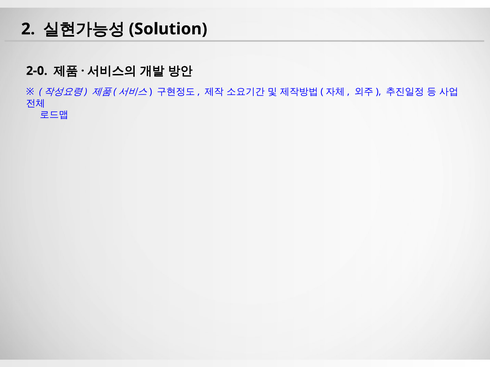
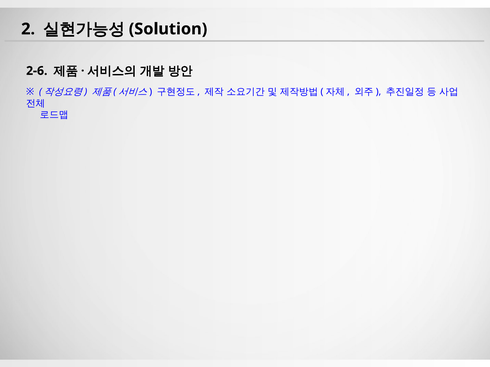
2-0: 2-0 -> 2-6
